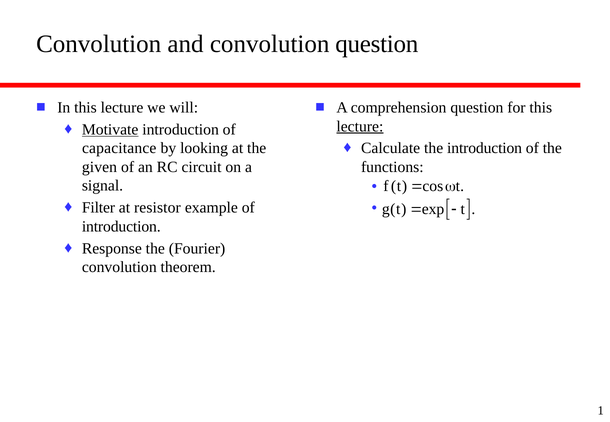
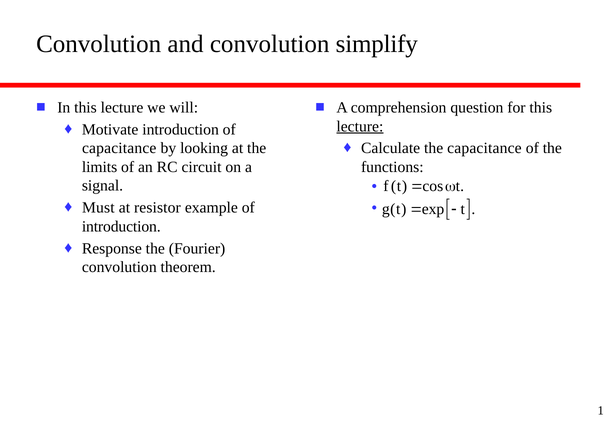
convolution question: question -> simplify
Motivate underline: present -> none
the introduction: introduction -> capacitance
given: given -> limits
Filter: Filter -> Must
